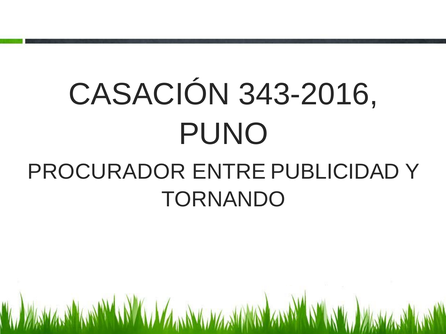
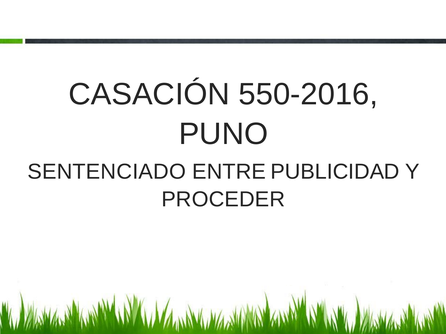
343-2016: 343-2016 -> 550-2016
PROCURADOR: PROCURADOR -> SENTENCIADO
TORNANDO: TORNANDO -> PROCEDER
